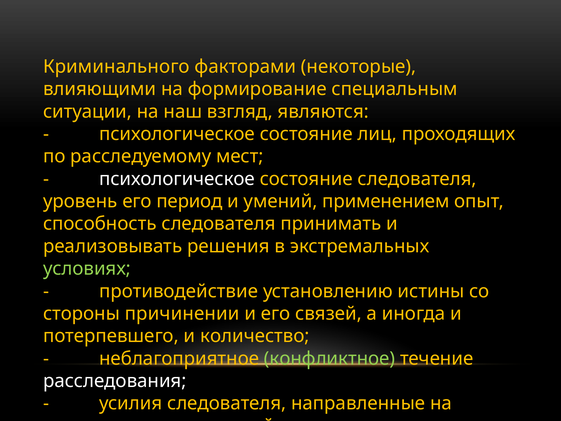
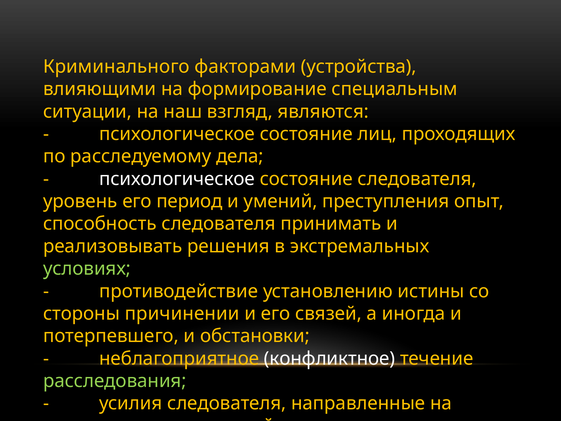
некоторые: некоторые -> устройства
мест: мест -> дела
применением: применением -> преступления
количество: количество -> обстановки
конфликтное colour: light green -> white
расследования colour: white -> light green
